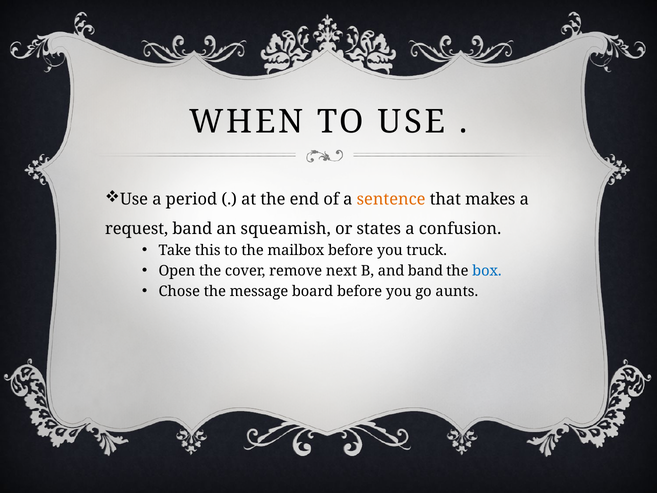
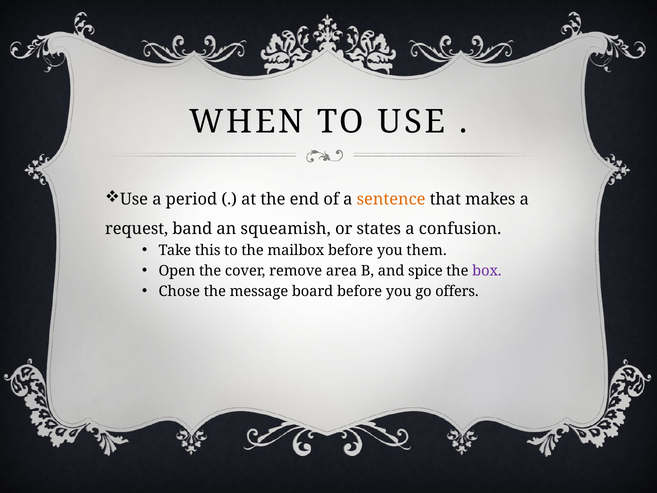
truck: truck -> them
next: next -> area
and band: band -> spice
box colour: blue -> purple
aunts: aunts -> offers
